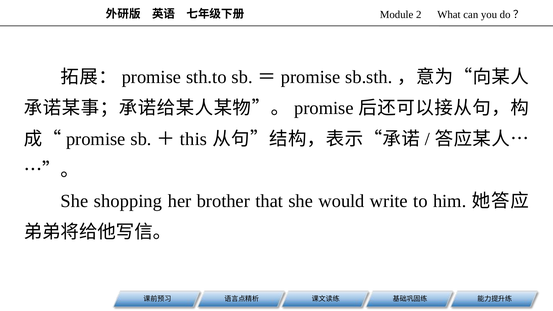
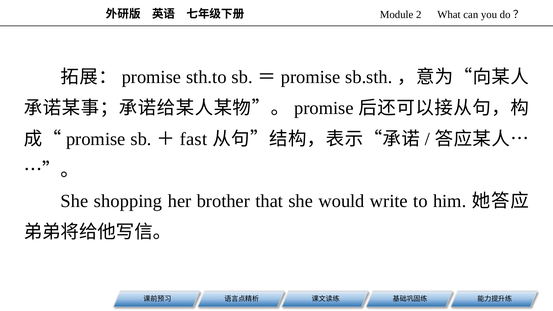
this: this -> fast
